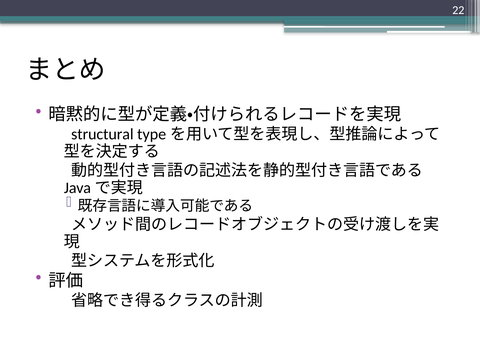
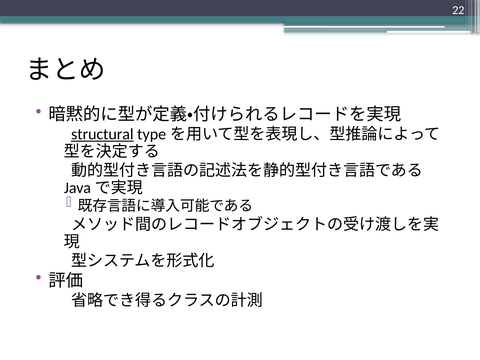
structural underline: none -> present
